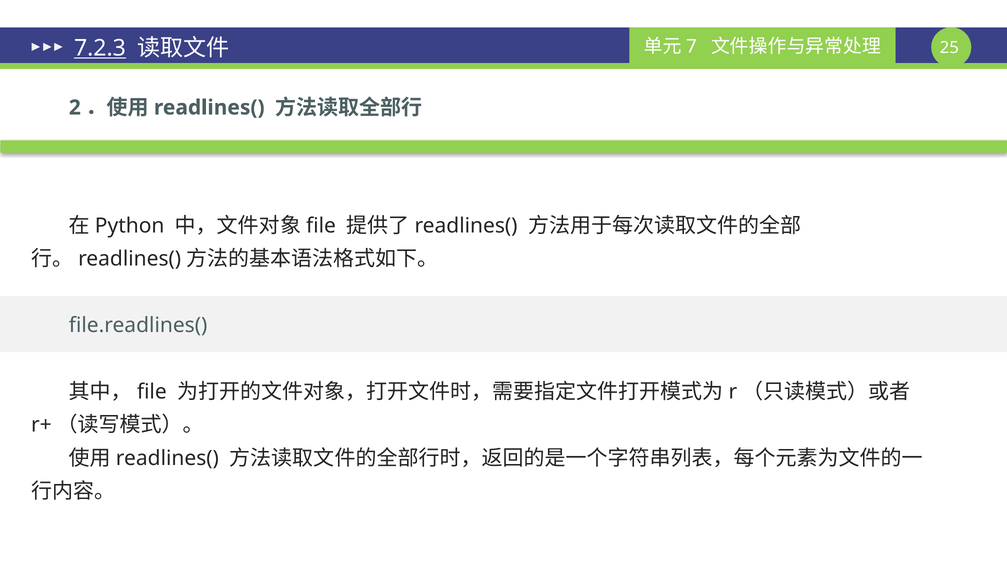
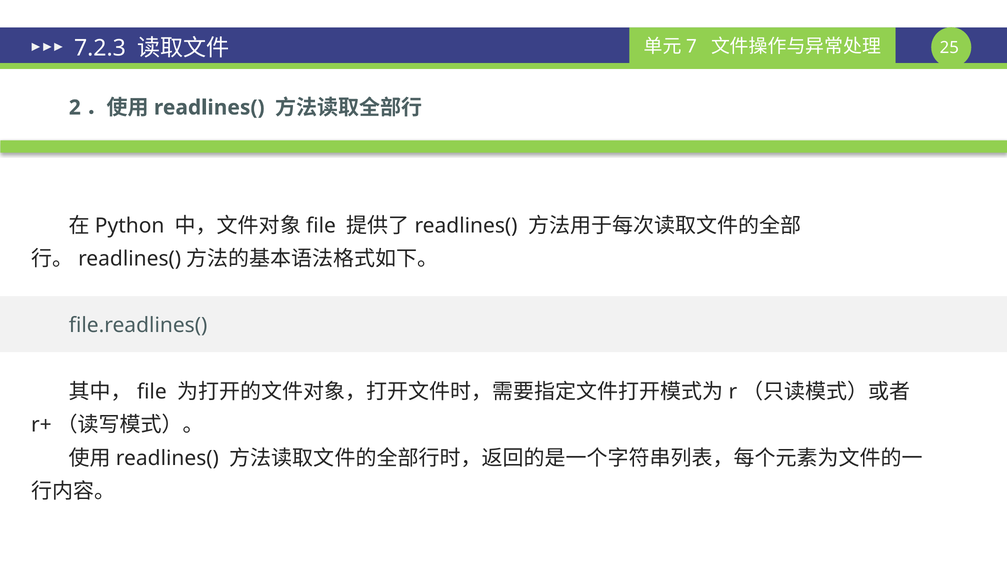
7.2.3 underline: present -> none
